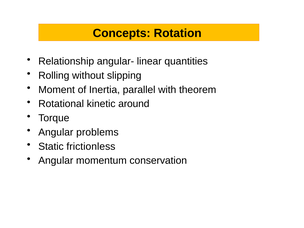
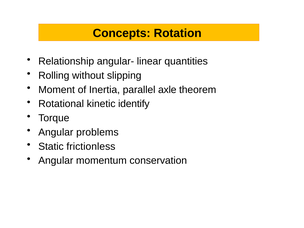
with: with -> axle
around: around -> identify
